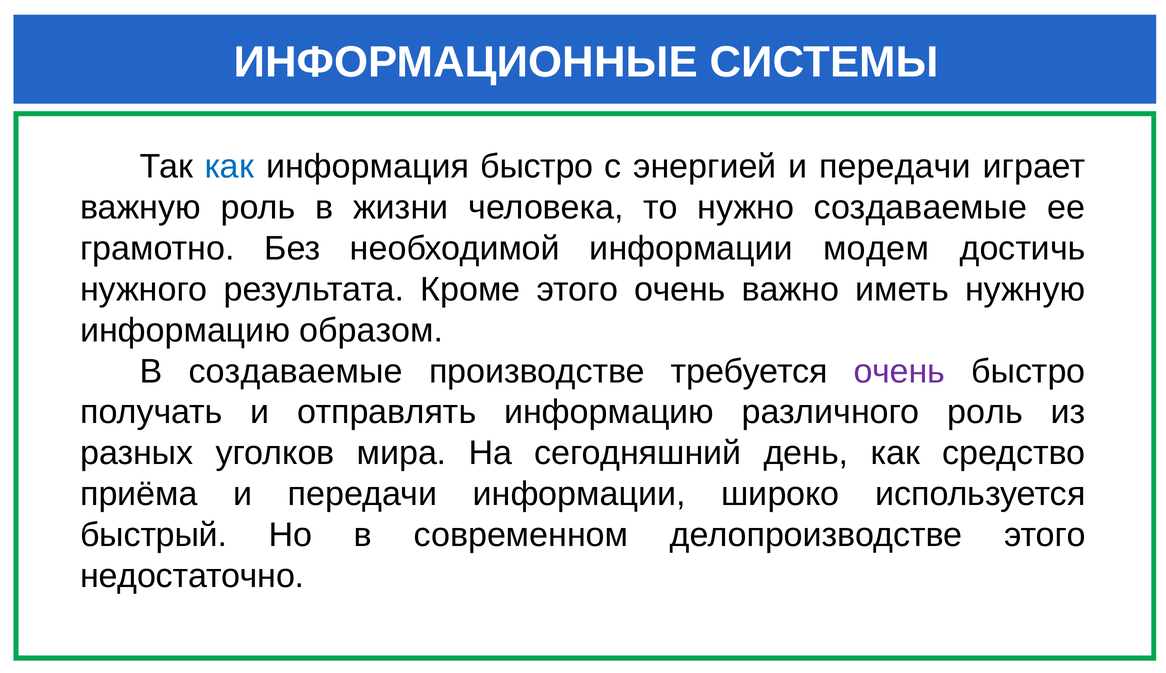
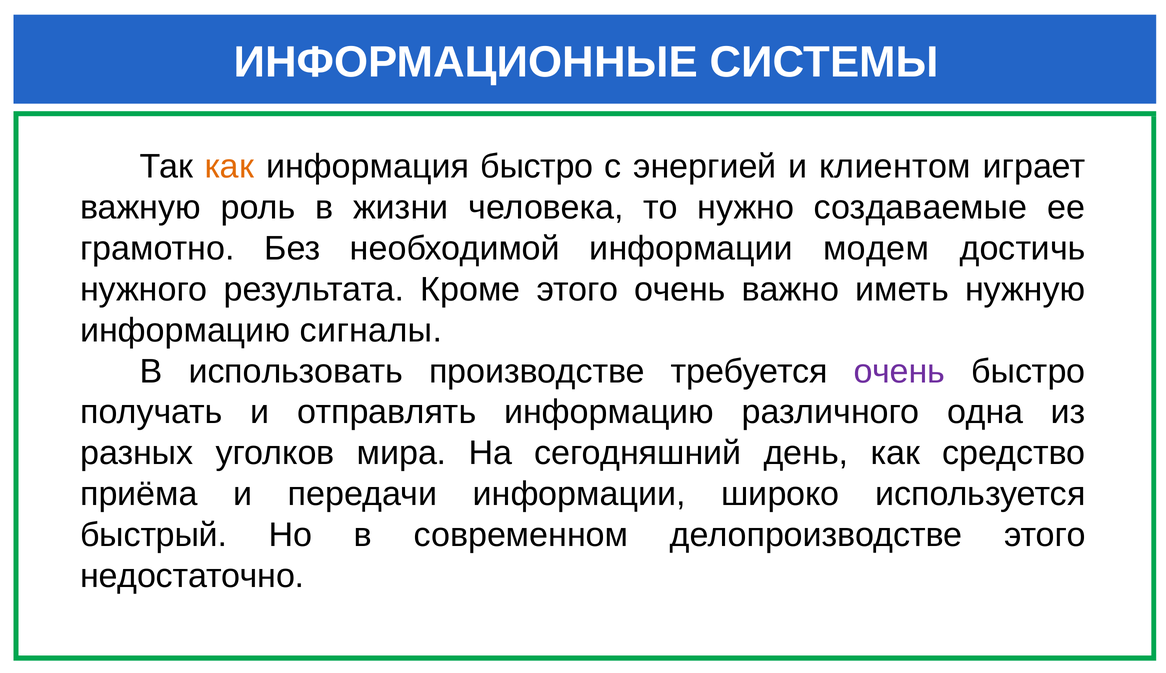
как at (229, 167) colour: blue -> orange
энергией и передачи: передачи -> клиентом
образом: образом -> сигналы
В создаваемые: создаваемые -> использовать
различного роль: роль -> одна
